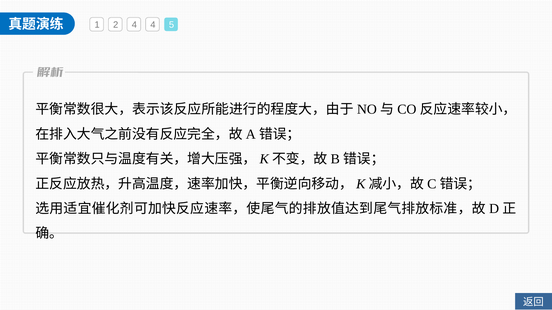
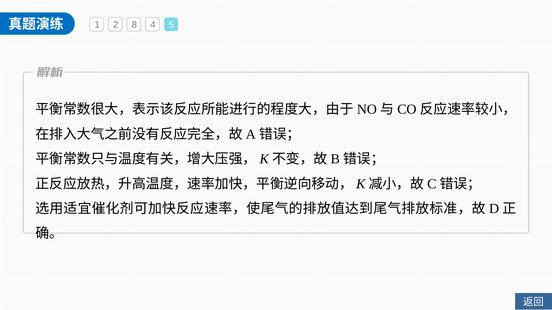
2 4: 4 -> 8
